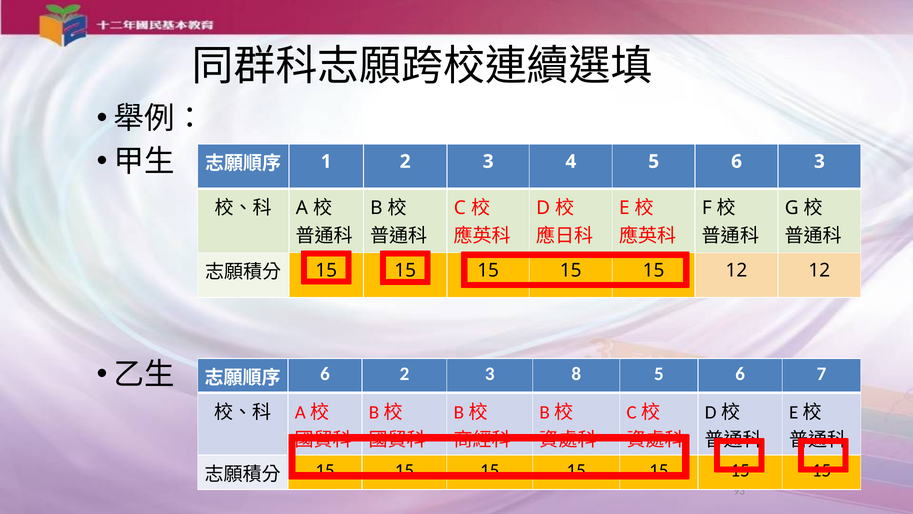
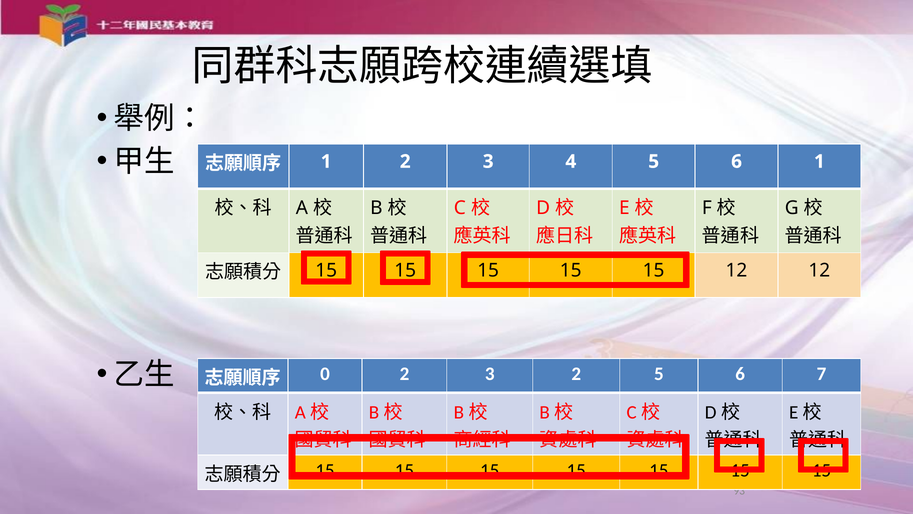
6 3: 3 -> 1
6 at (325, 373): 6 -> 0
3 8: 8 -> 2
